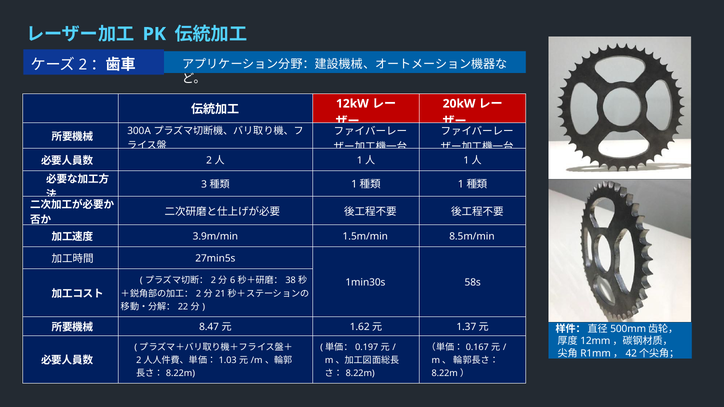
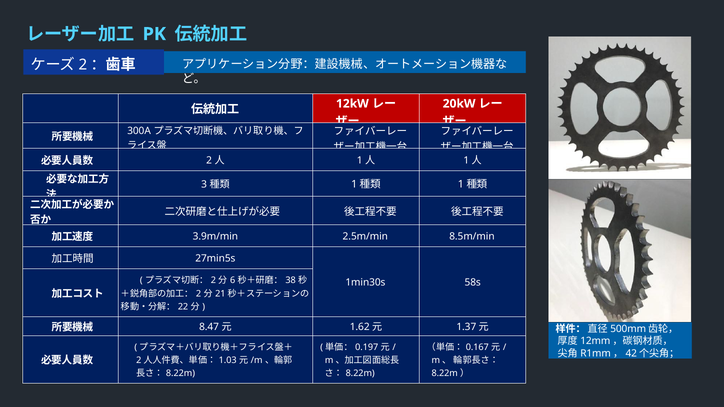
1.5m/min: 1.5m/min -> 2.5m/min
